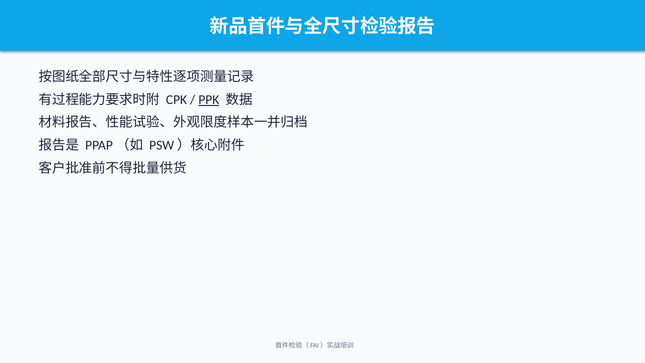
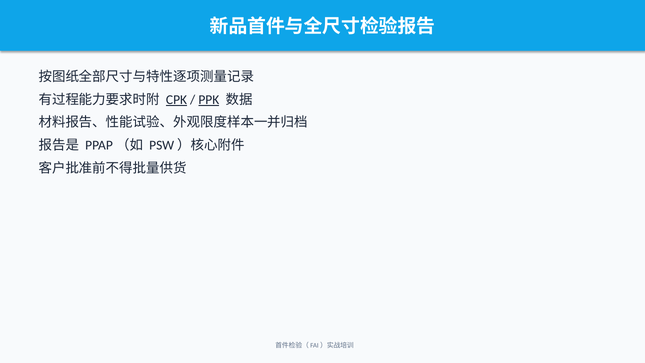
CPK underline: none -> present
